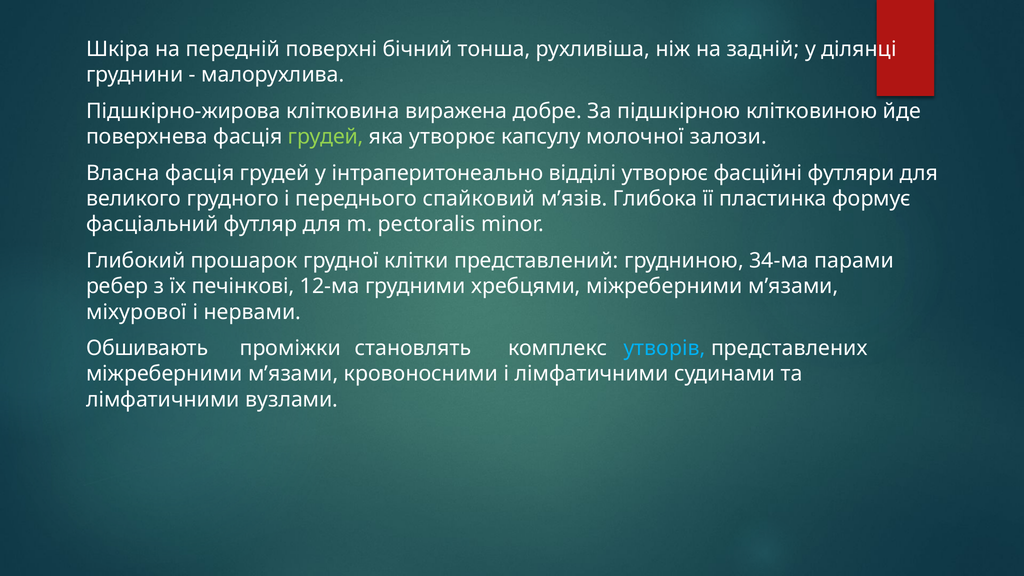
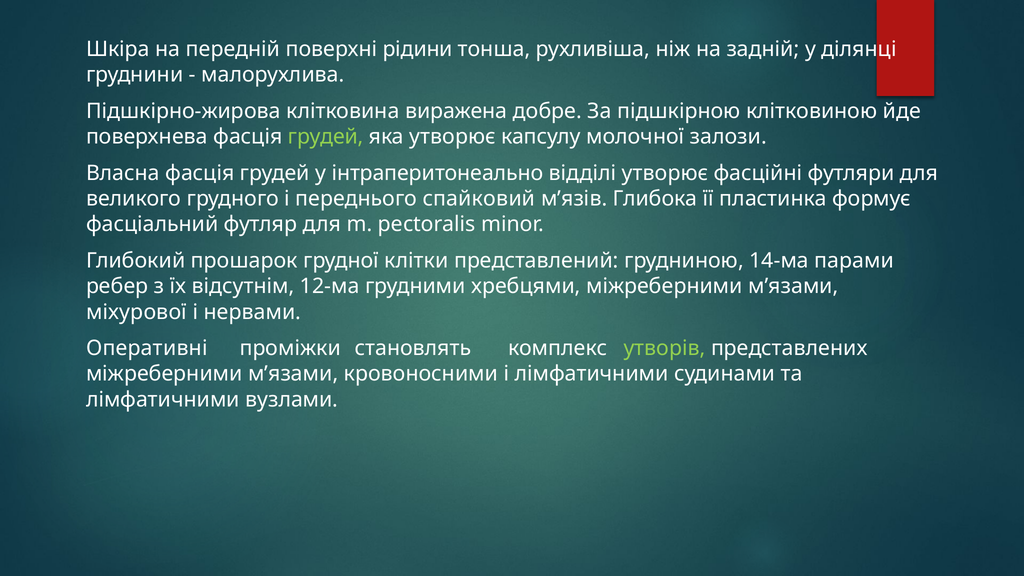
бічний: бічний -> рідини
34-ма: 34-ма -> 14-ма
печінкові: печінкові -> відсутнім
Обшивають: Обшивають -> Оперативні
утворів colour: light blue -> light green
